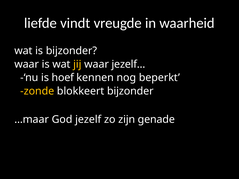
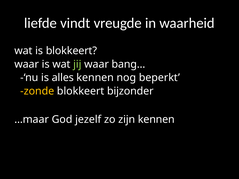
is bijzonder: bijzonder -> blokkeert
jij colour: yellow -> light green
jezelf…: jezelf… -> bang…
hoef: hoef -> alles
zijn genade: genade -> kennen
